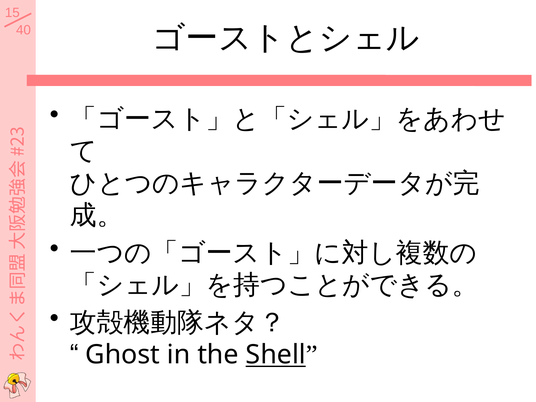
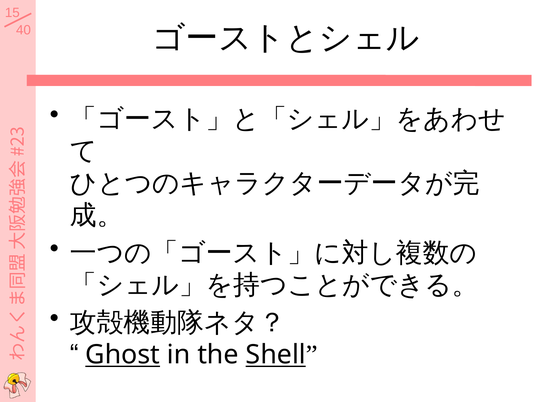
Ghost underline: none -> present
